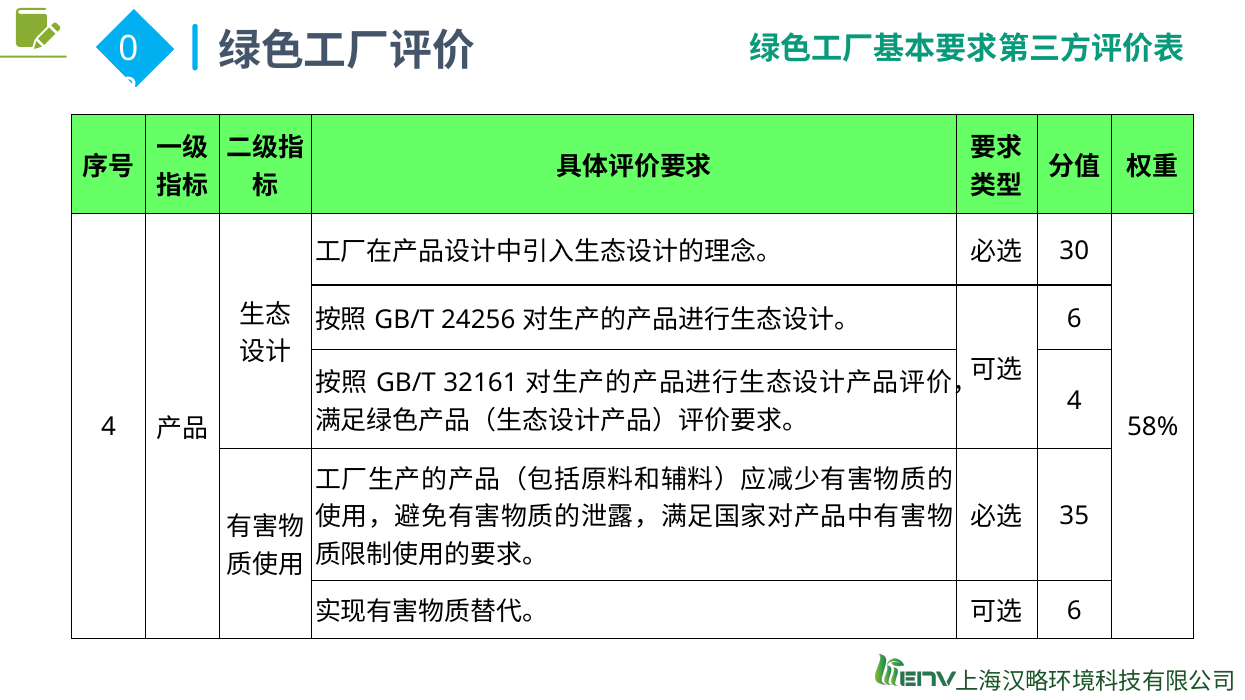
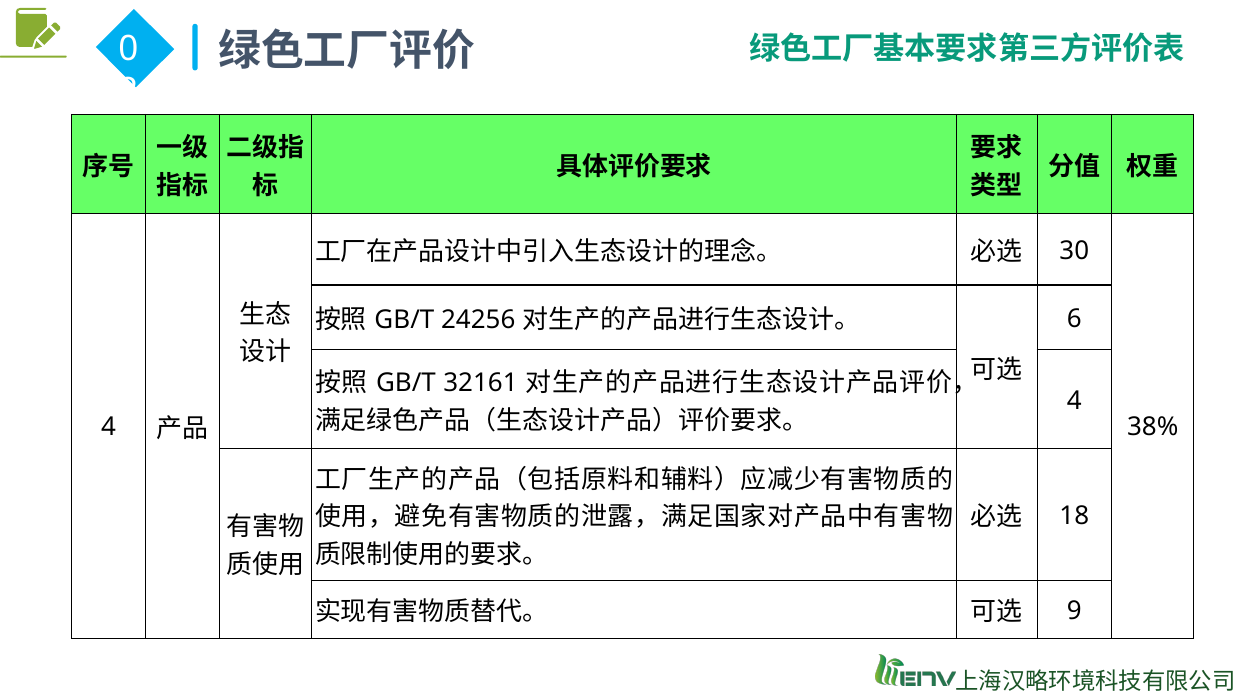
58%: 58% -> 38%
35: 35 -> 18
6 at (1074, 611): 6 -> 9
